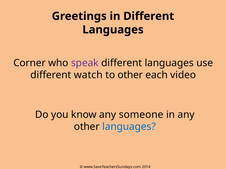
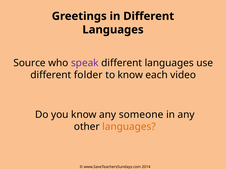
Corner: Corner -> Source
watch: watch -> folder
to other: other -> know
languages at (129, 127) colour: blue -> orange
